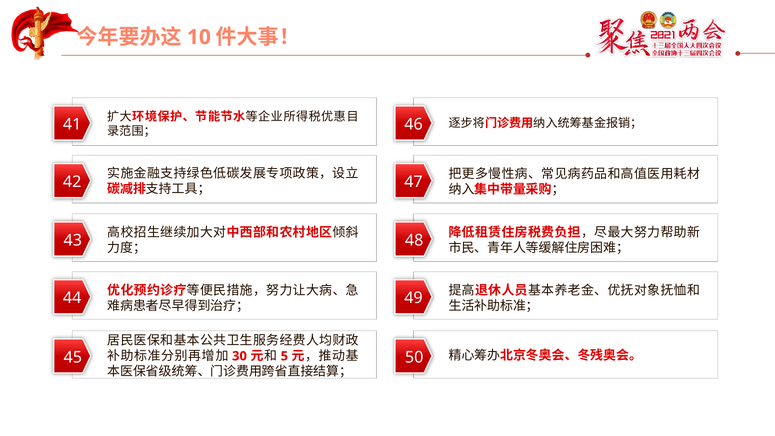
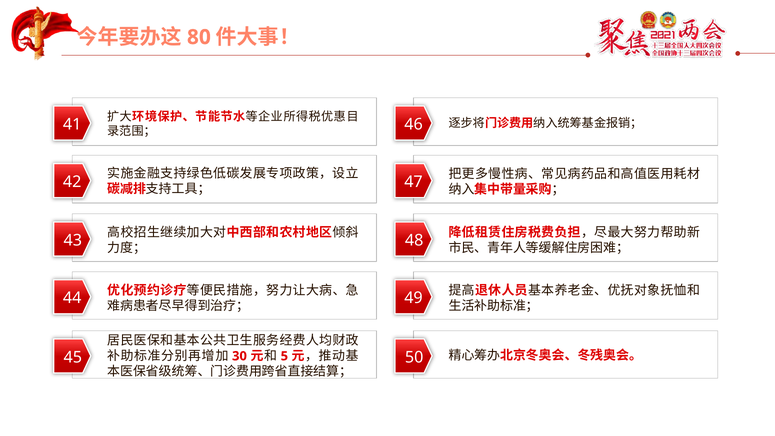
10: 10 -> 80
